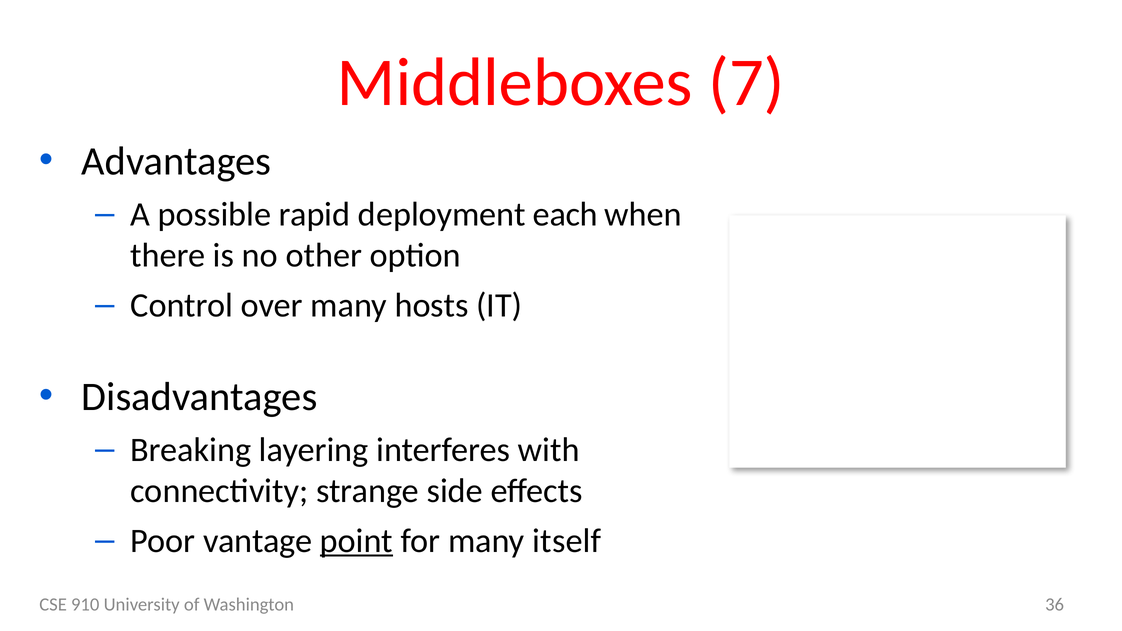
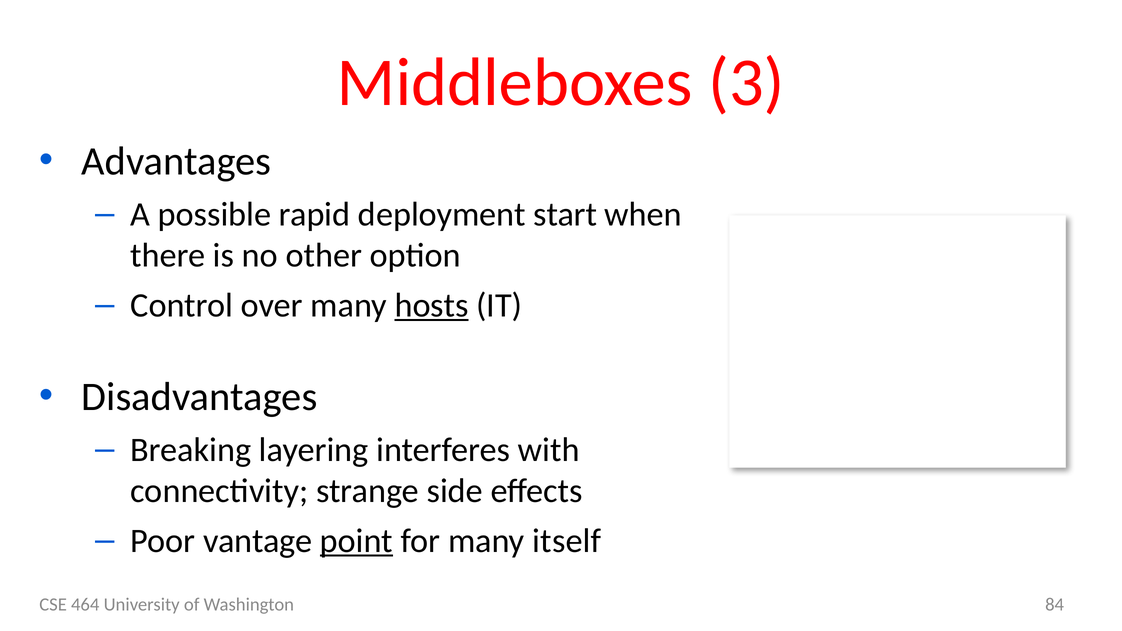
7: 7 -> 3
each: each -> start
hosts underline: none -> present
910: 910 -> 464
36: 36 -> 84
